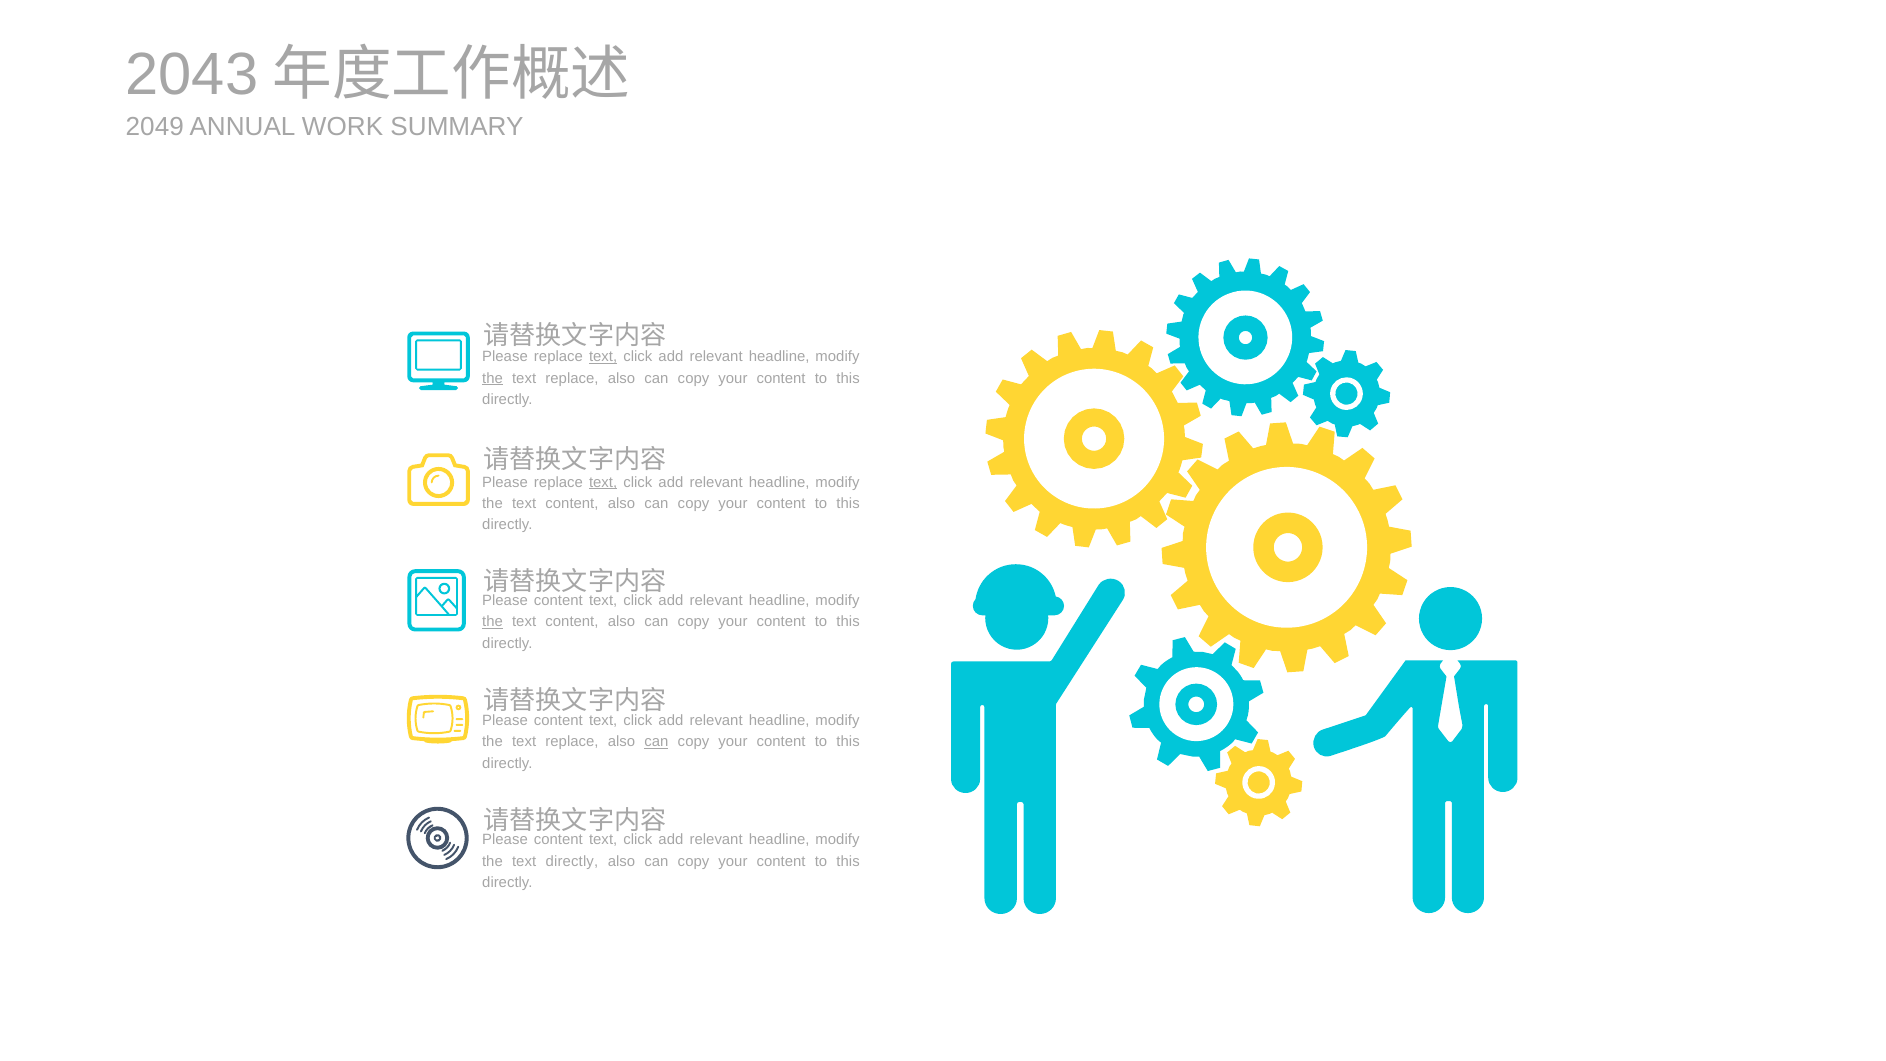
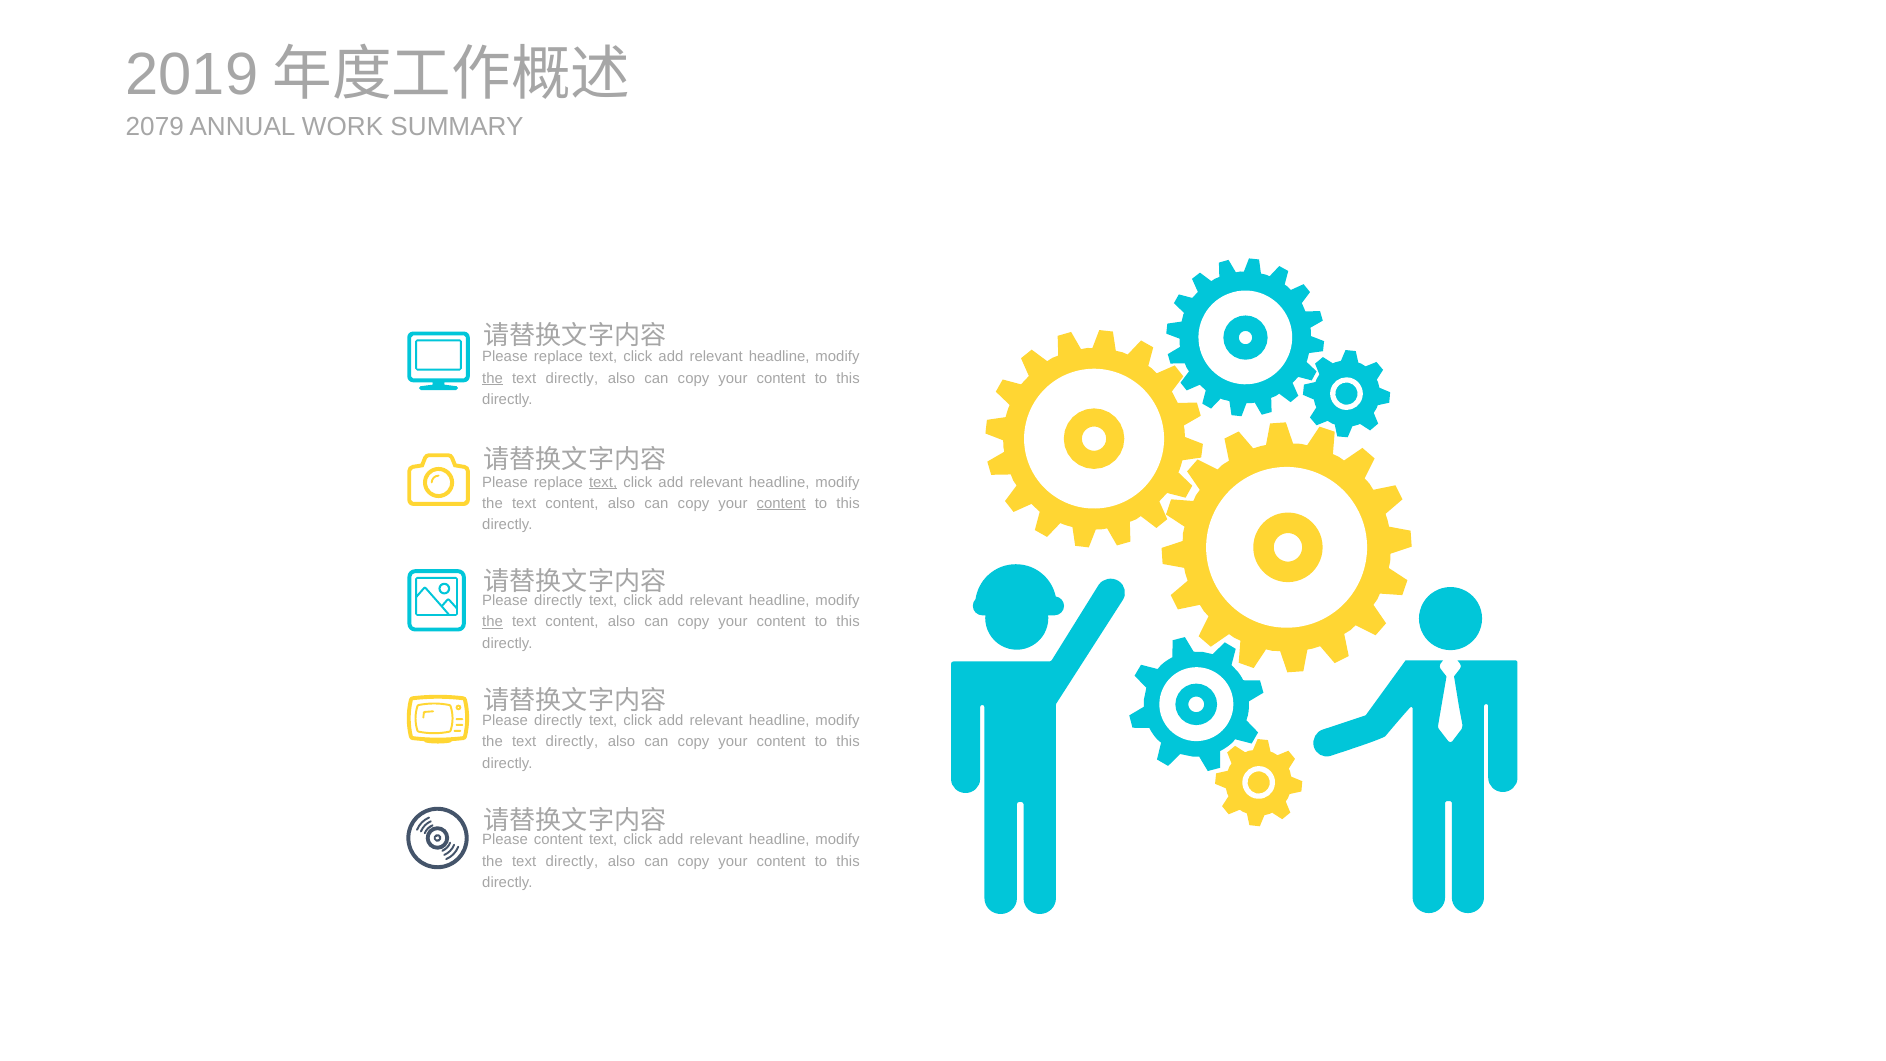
2043: 2043 -> 2019
2049: 2049 -> 2079
text at (603, 357) underline: present -> none
replace at (572, 378): replace -> directly
content at (781, 503) underline: none -> present
content at (558, 600): content -> directly
content at (558, 720): content -> directly
replace at (572, 742): replace -> directly
can at (656, 742) underline: present -> none
